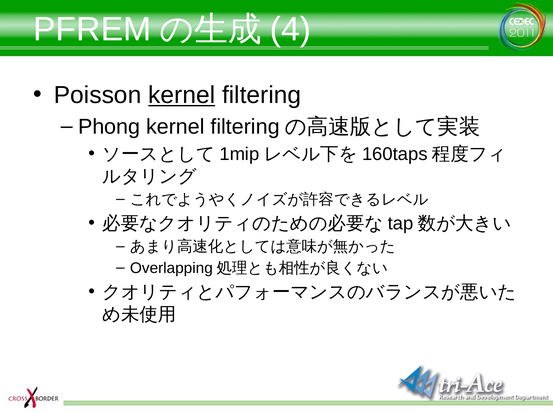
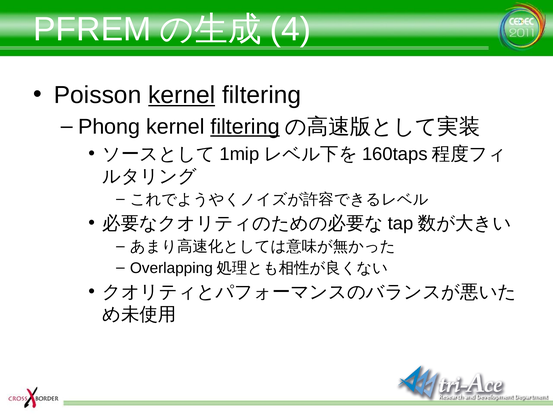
filtering at (245, 127) underline: none -> present
